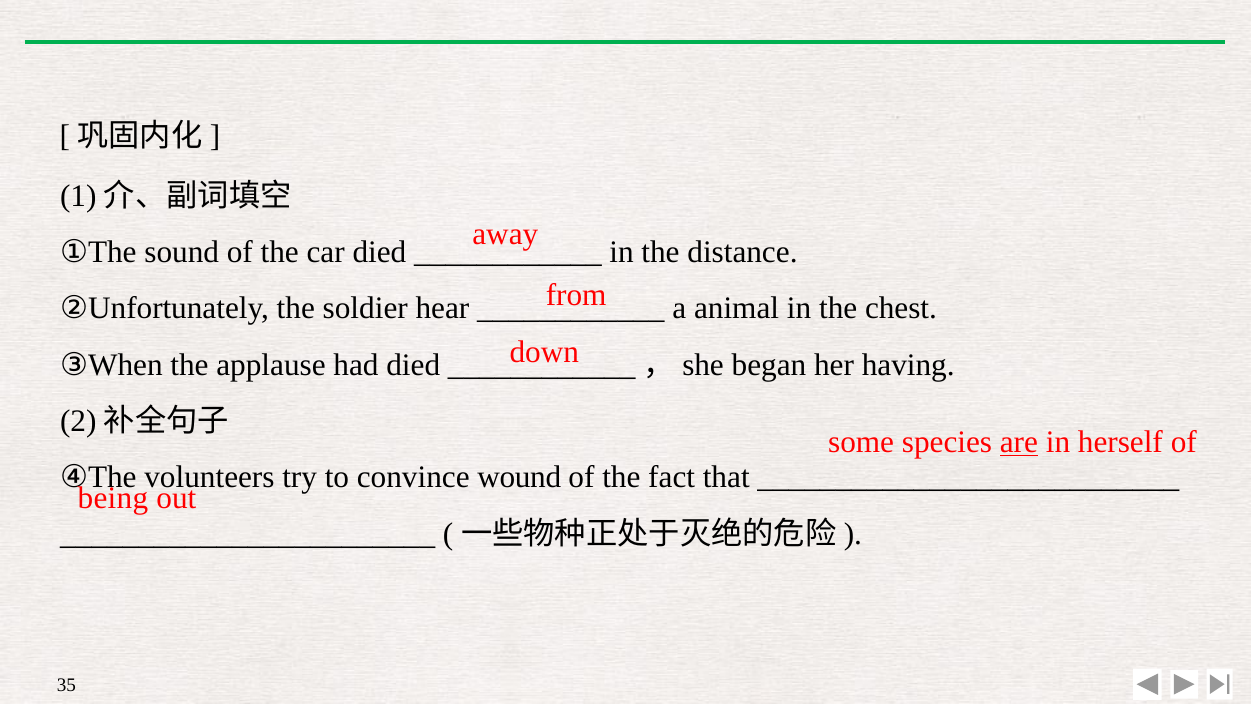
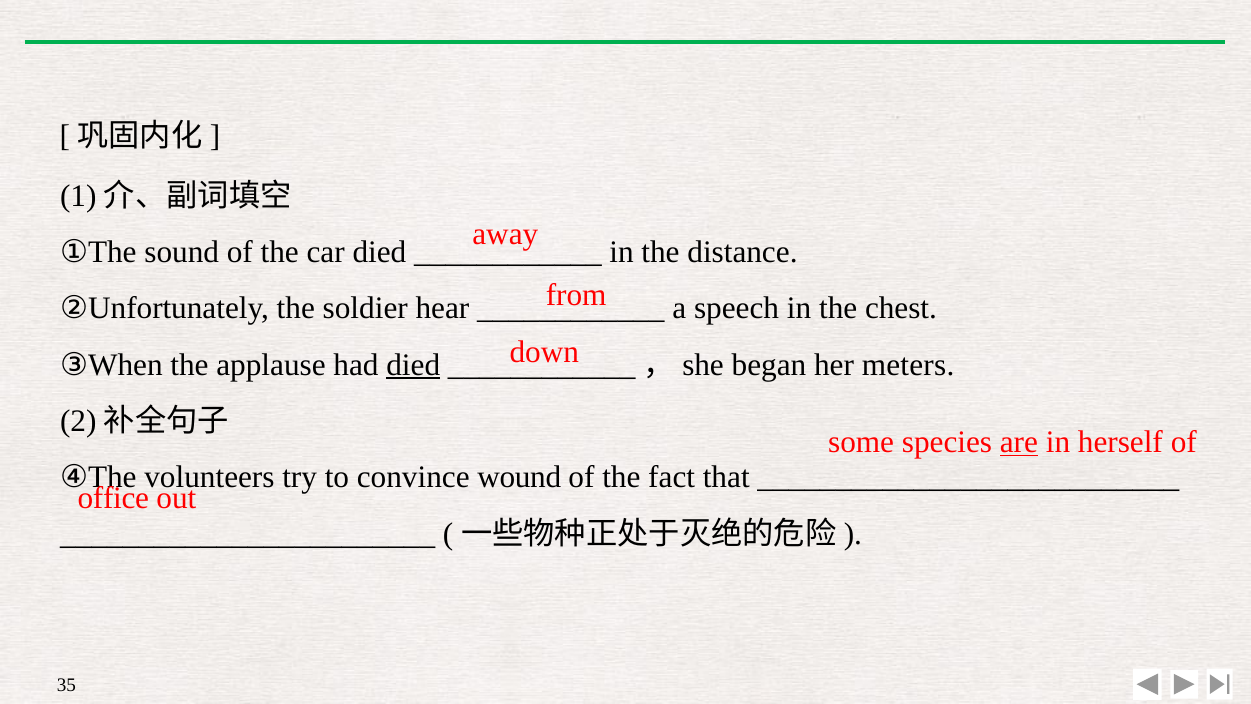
animal: animal -> speech
died at (413, 365) underline: none -> present
having: having -> meters
being: being -> office
